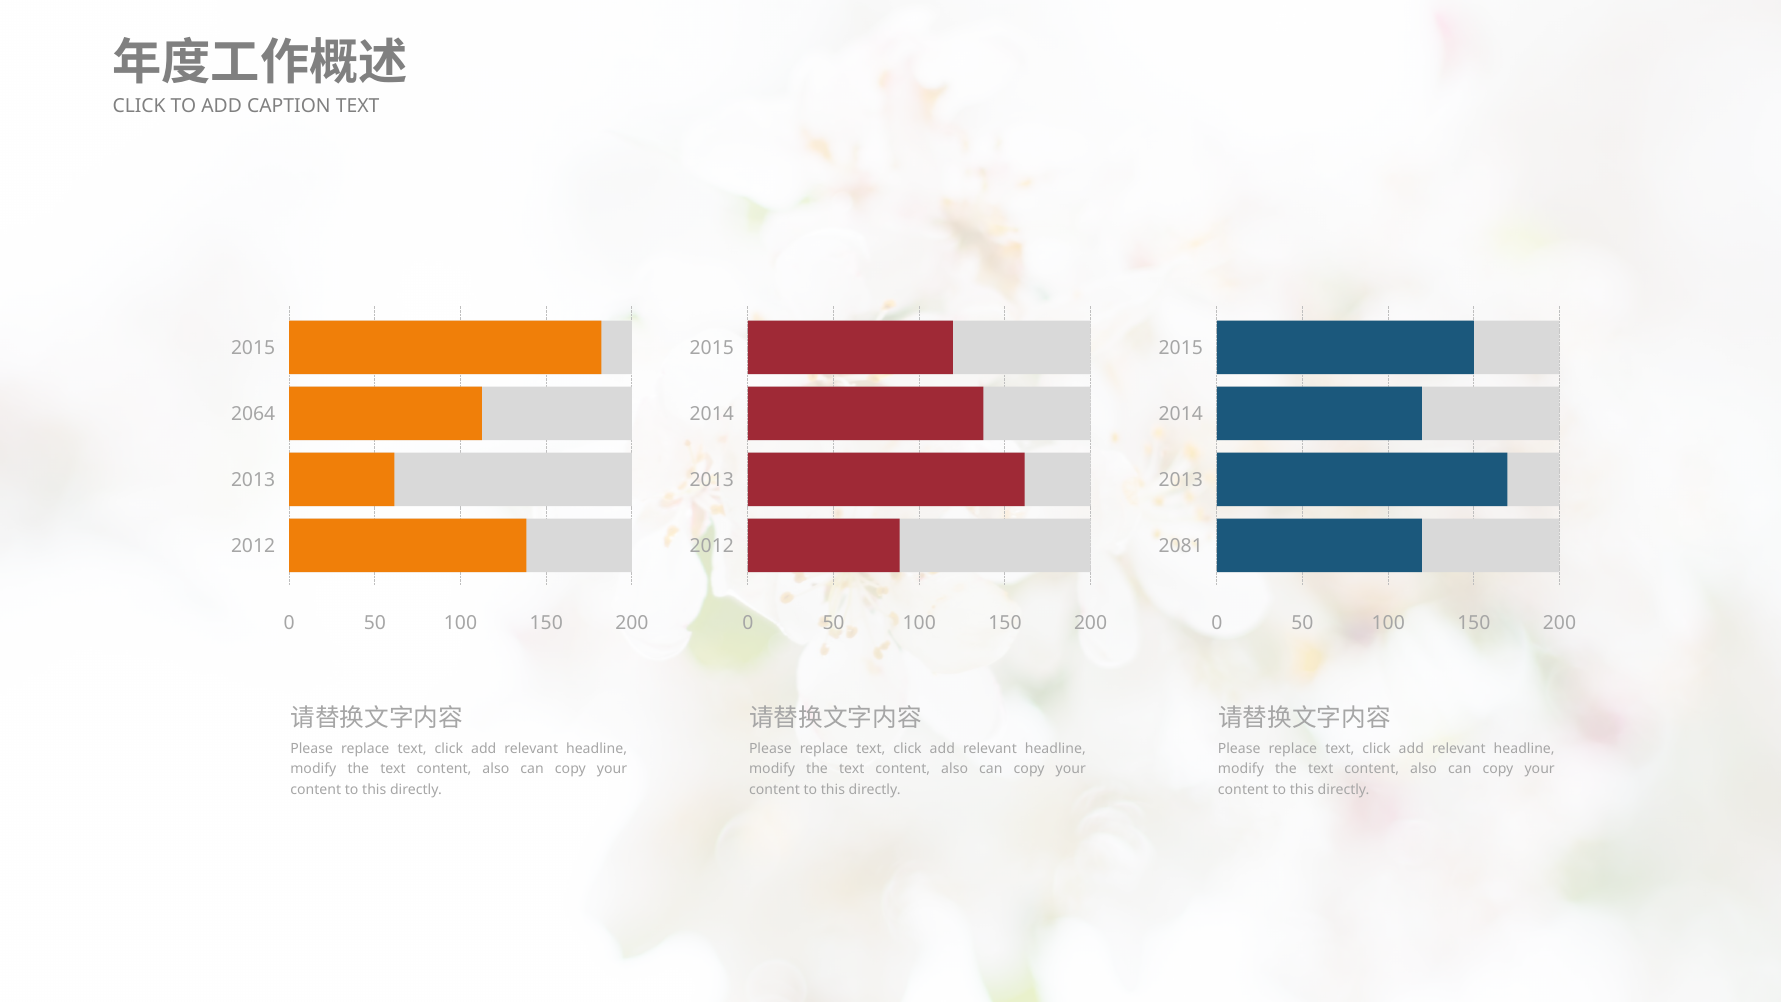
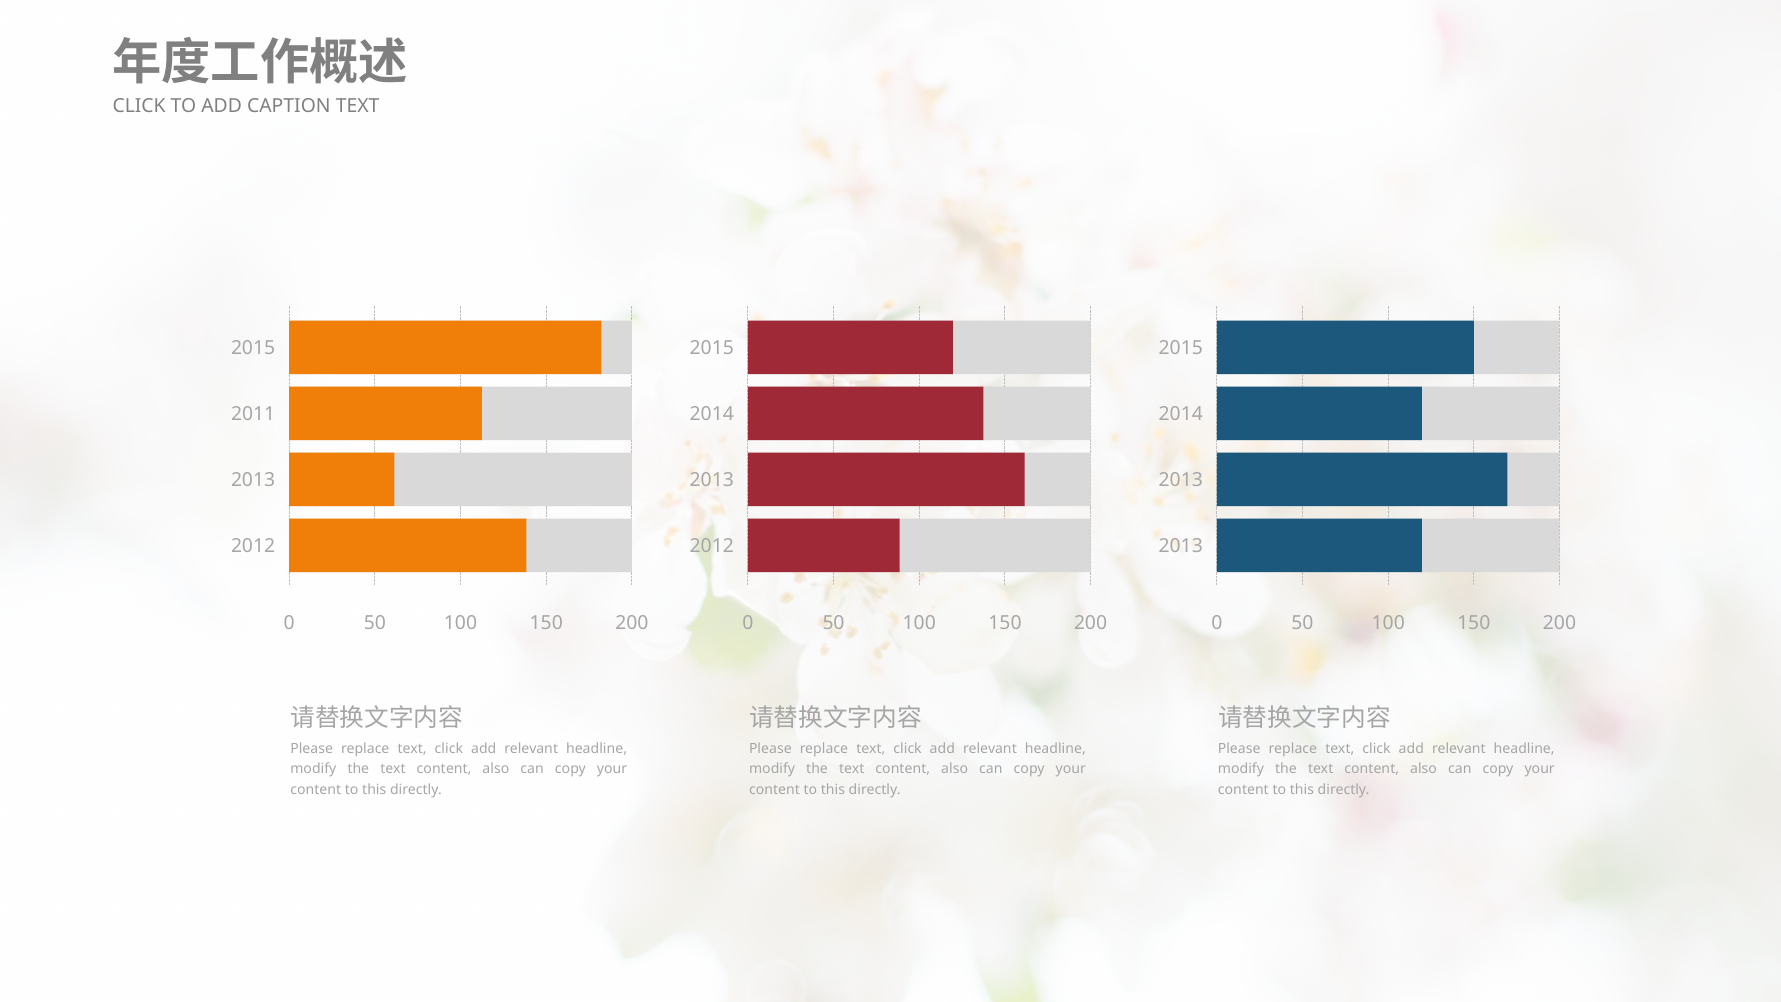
2064: 2064 -> 2011
2081 at (1181, 546): 2081 -> 2013
